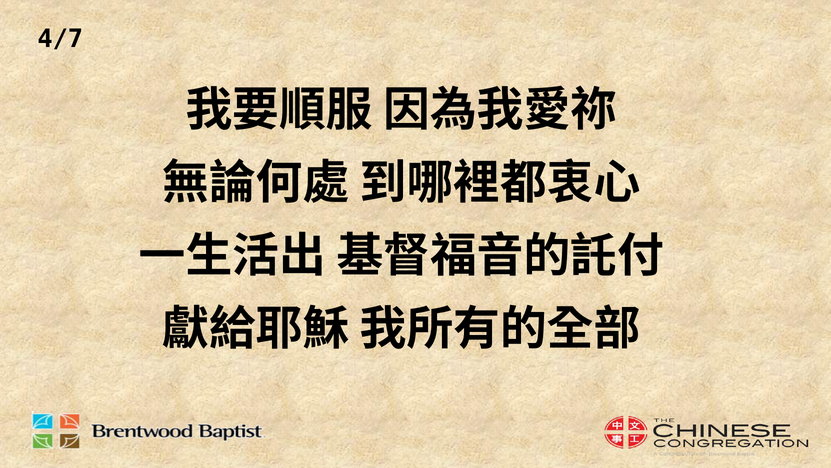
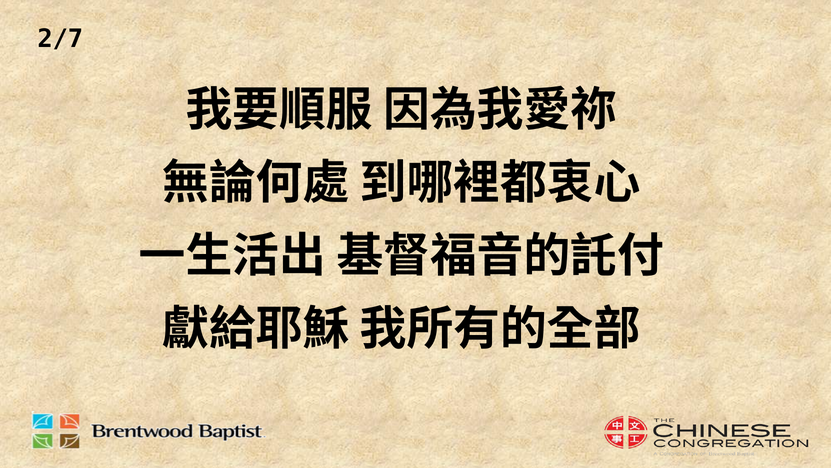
4/7: 4/7 -> 2/7
